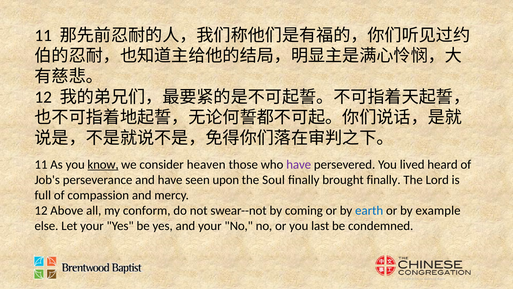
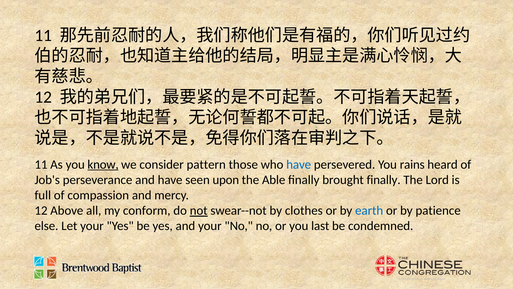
heaven: heaven -> pattern
have at (299, 164) colour: purple -> blue
lived: lived -> rains
Soul: Soul -> Able
not underline: none -> present
coming: coming -> clothes
example: example -> patience
